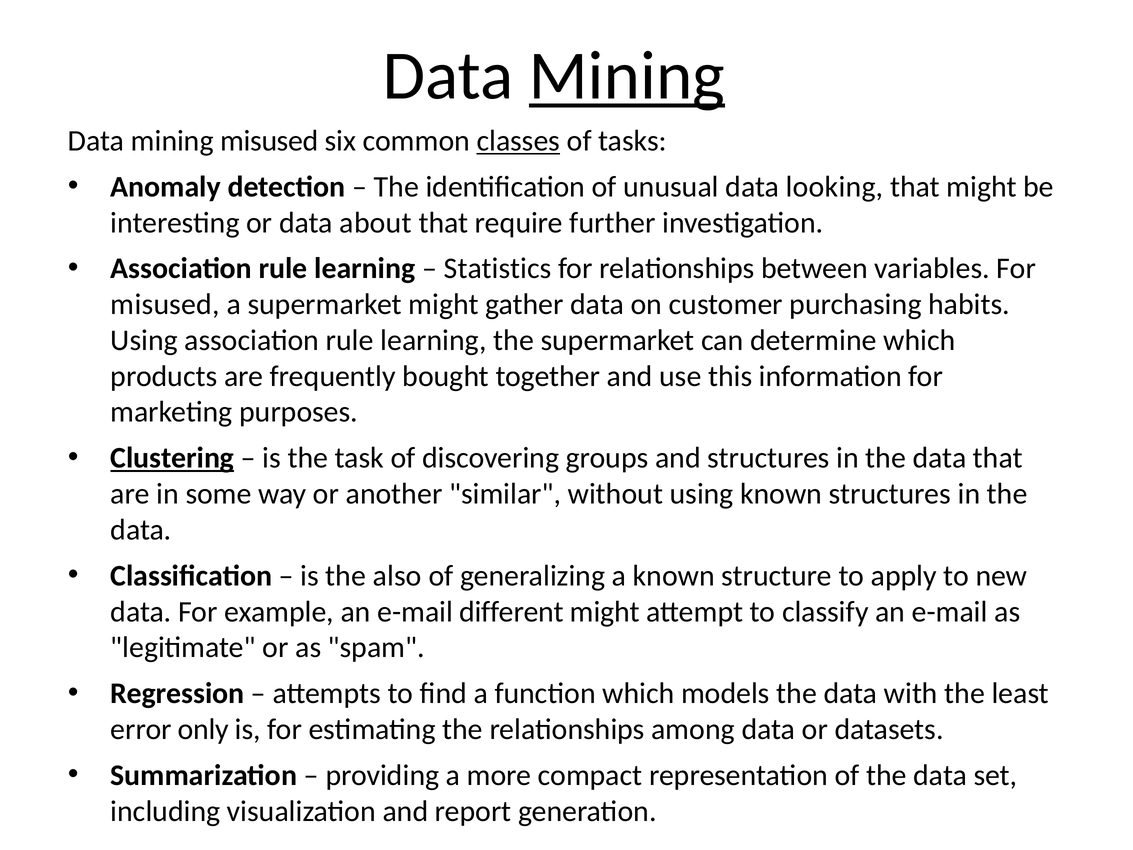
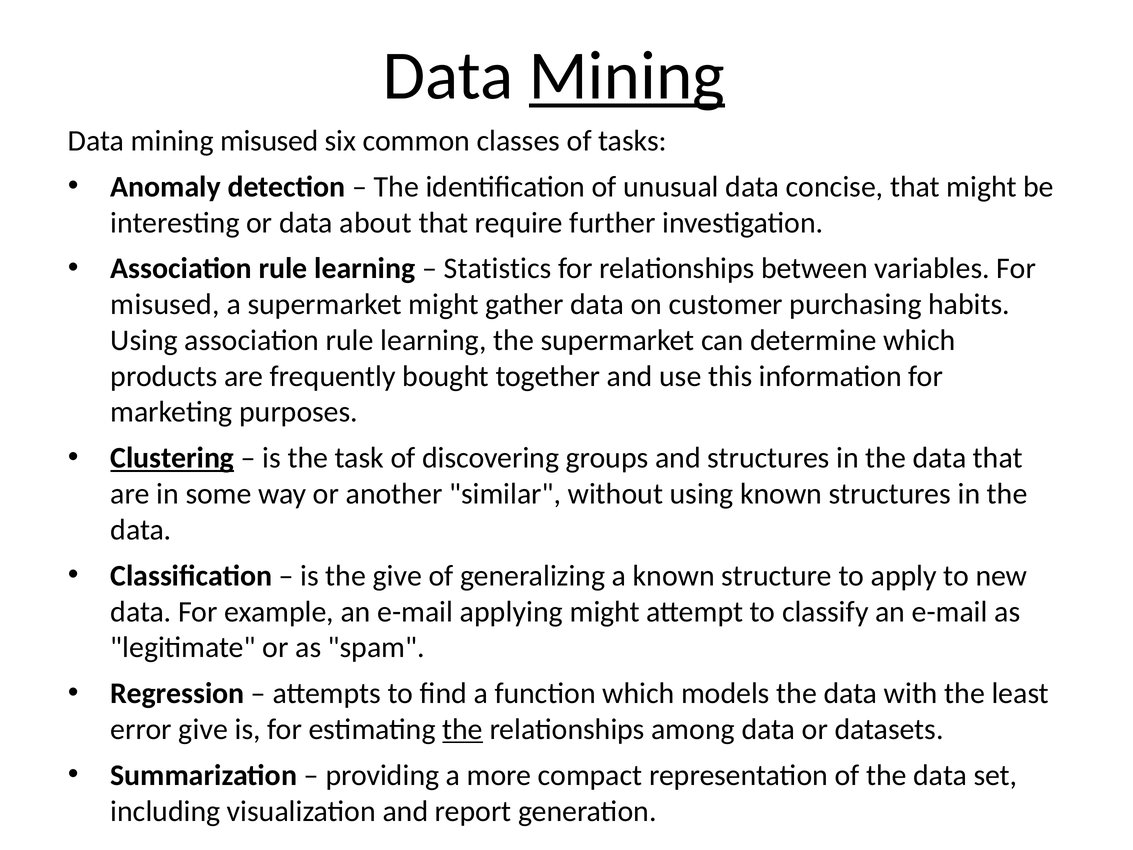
classes underline: present -> none
looking: looking -> concise
the also: also -> give
different: different -> applying
error only: only -> give
the at (463, 729) underline: none -> present
